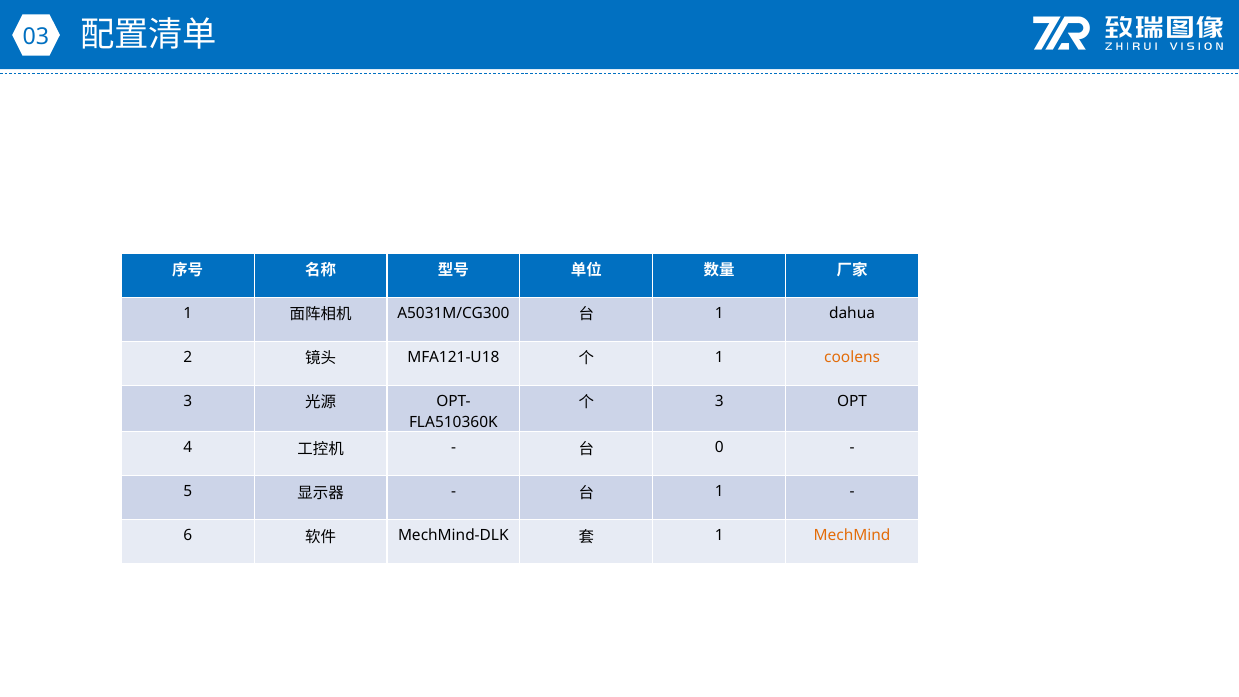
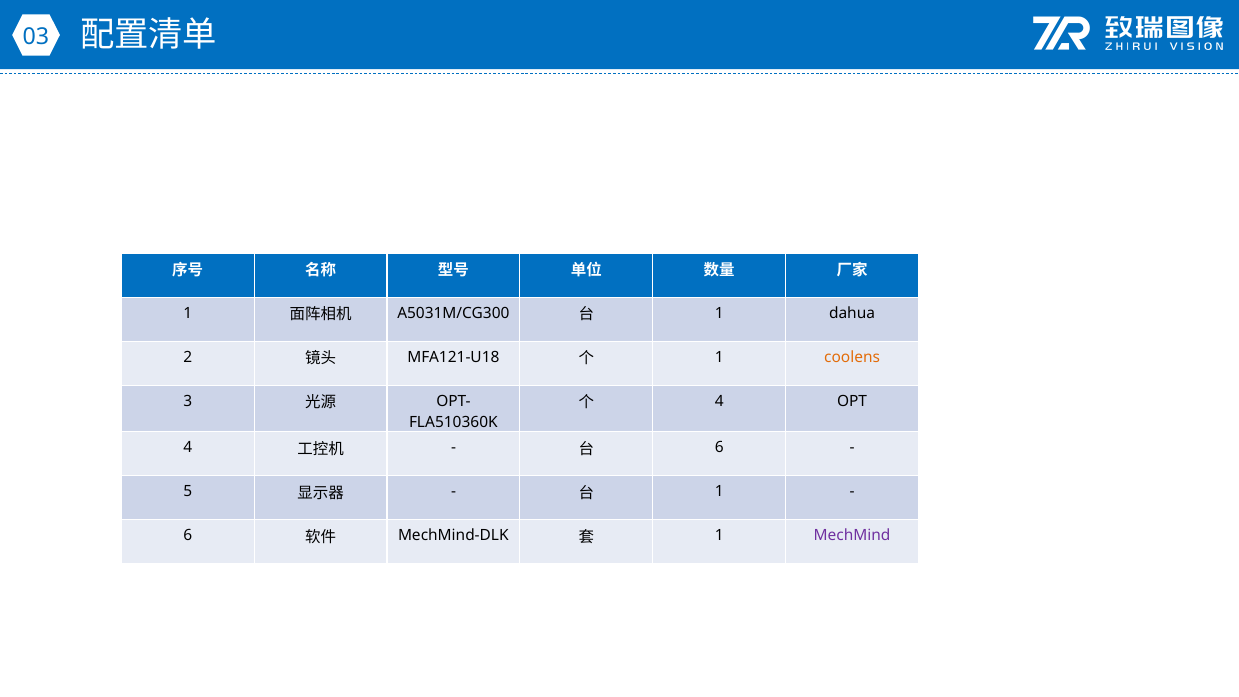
3 at (719, 401): 3 -> 4
0 at (719, 448): 0 -> 6
MechMind colour: orange -> purple
